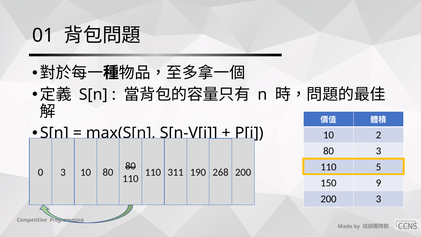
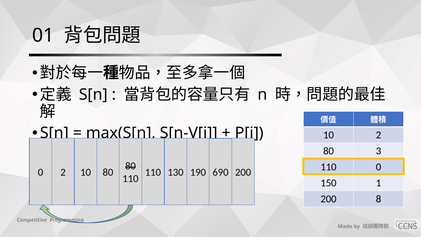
110 5: 5 -> 0
311: 311 -> 130
268: 268 -> 690
0 3: 3 -> 2
9: 9 -> 1
200 3: 3 -> 8
